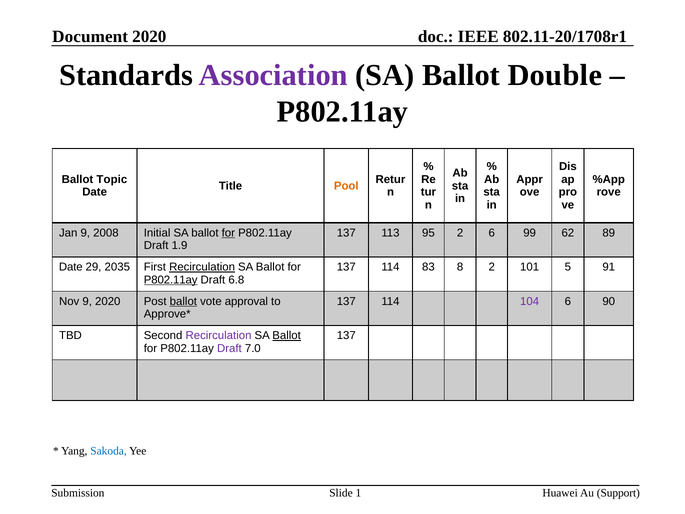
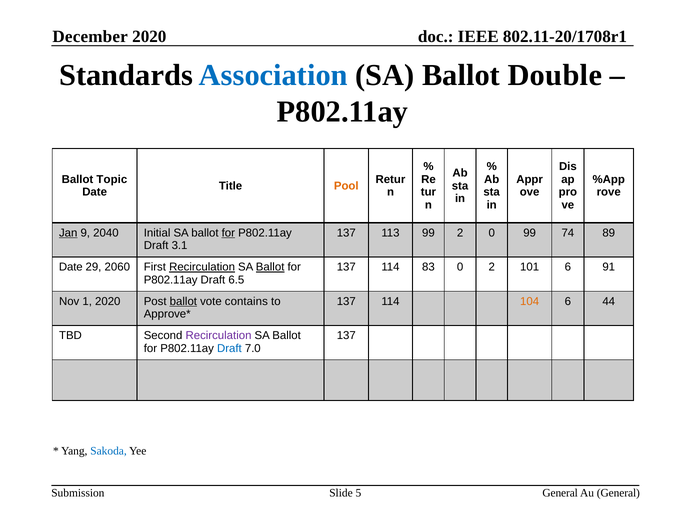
Document: Document -> December
Association colour: purple -> blue
Jan underline: none -> present
2008: 2008 -> 2040
113 95: 95 -> 99
2 6: 6 -> 0
62: 62 -> 74
1.9: 1.9 -> 3.1
2035: 2035 -> 2060
Ballot at (270, 267) underline: none -> present
83 8: 8 -> 0
101 5: 5 -> 6
P802.11ay at (171, 280) underline: present -> none
6.8: 6.8 -> 6.5
Nov 9: 9 -> 1
approval: approval -> contains
104 colour: purple -> orange
90: 90 -> 44
Ballot at (287, 335) underline: present -> none
Draft at (229, 348) colour: purple -> blue
1: 1 -> 5
Huawei at (560, 493): Huawei -> General
Au Support: Support -> General
